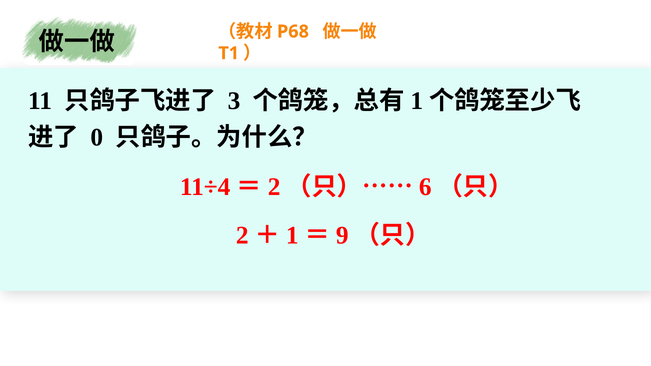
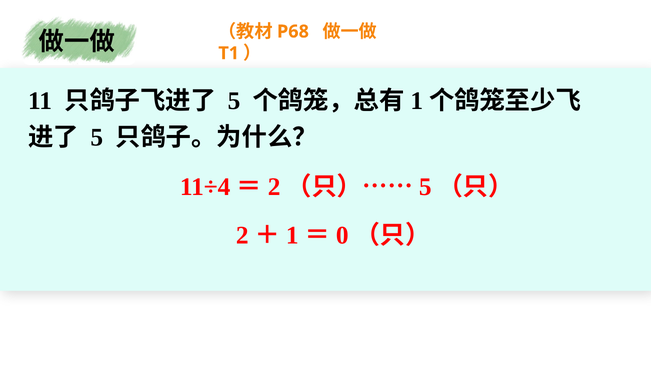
3 at (234, 101): 3 -> 5
0 at (97, 138): 0 -> 5
6 at (425, 187): 6 -> 5
9: 9 -> 0
